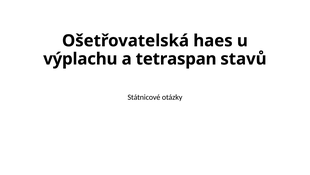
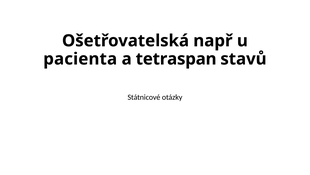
haes: haes -> např
výplachu: výplachu -> pacienta
